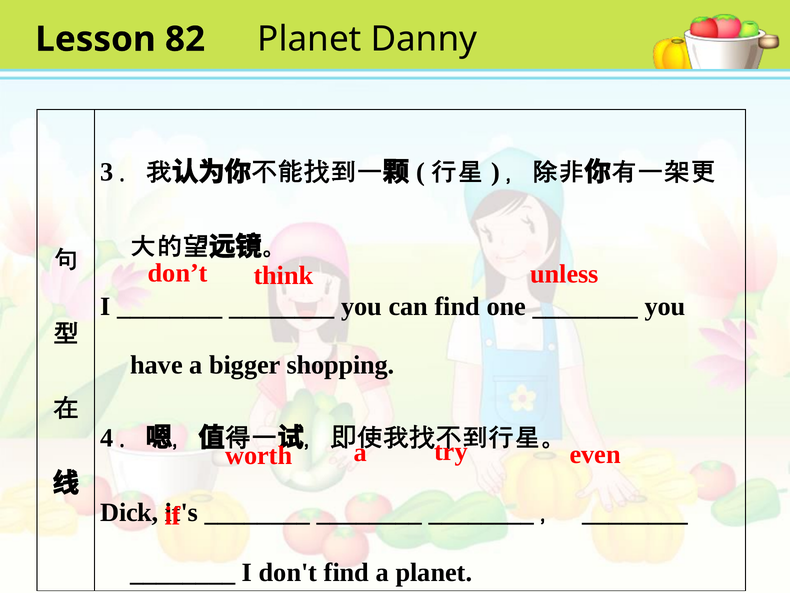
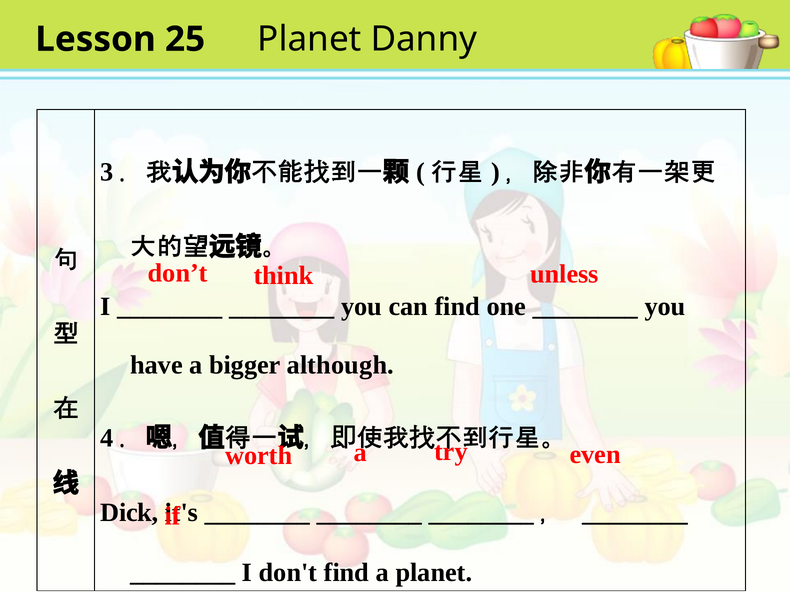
82: 82 -> 25
shopping: shopping -> although
